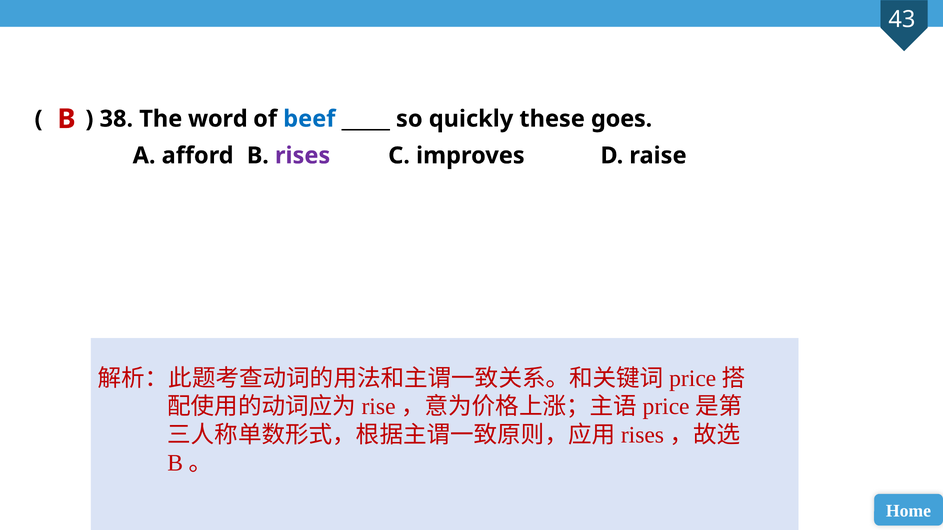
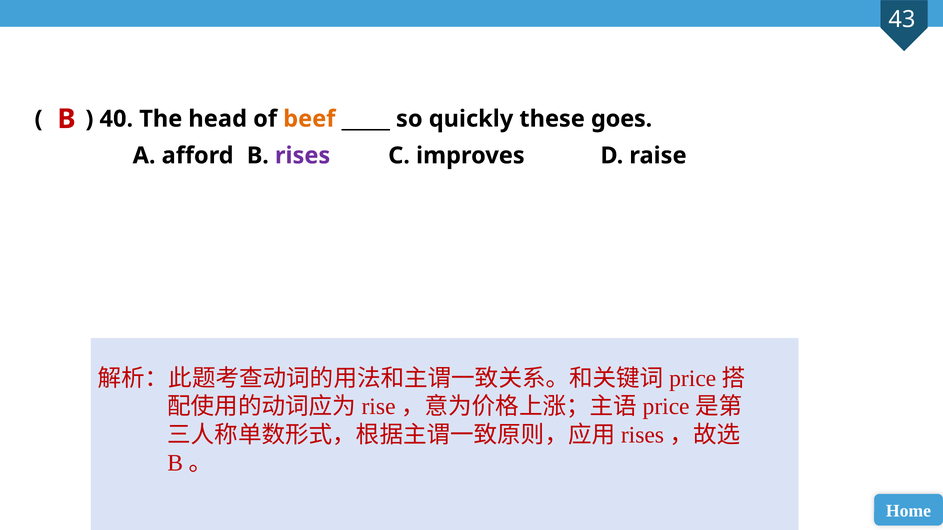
38: 38 -> 40
word: word -> head
beef colour: blue -> orange
